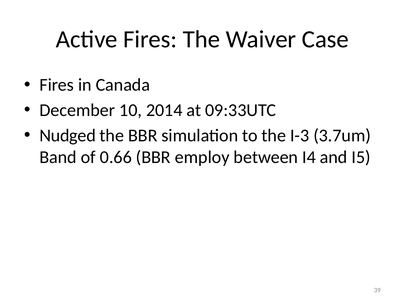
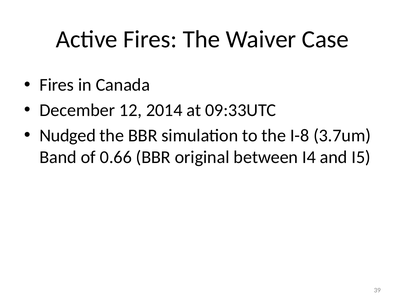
10: 10 -> 12
I-3: I-3 -> I-8
employ: employ -> original
